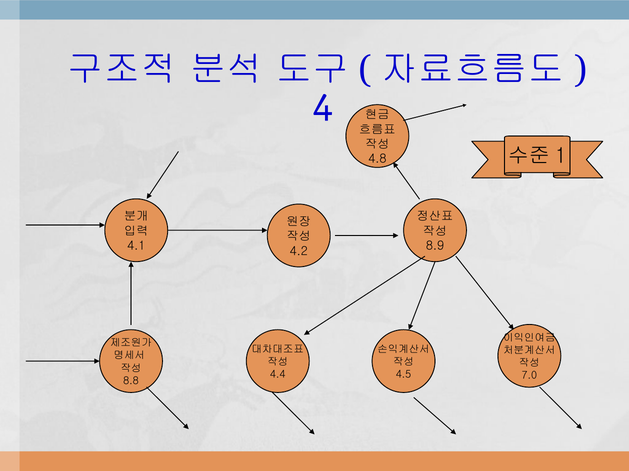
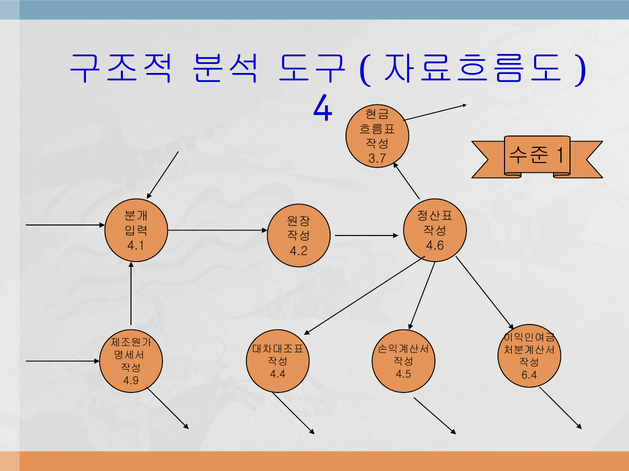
4.8: 4.8 -> 3.7
8.9: 8.9 -> 4.6
7.0: 7.0 -> 6.4
8.8: 8.8 -> 4.9
